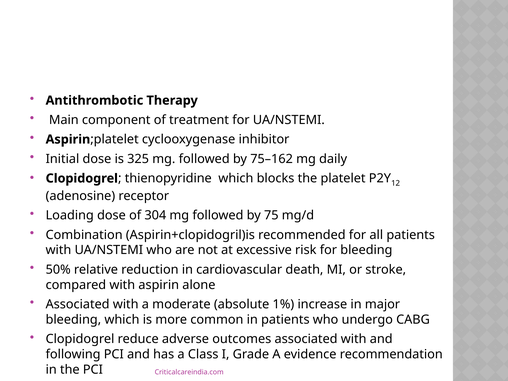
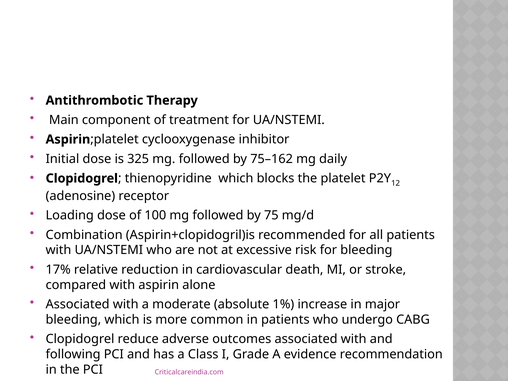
304: 304 -> 100
50%: 50% -> 17%
